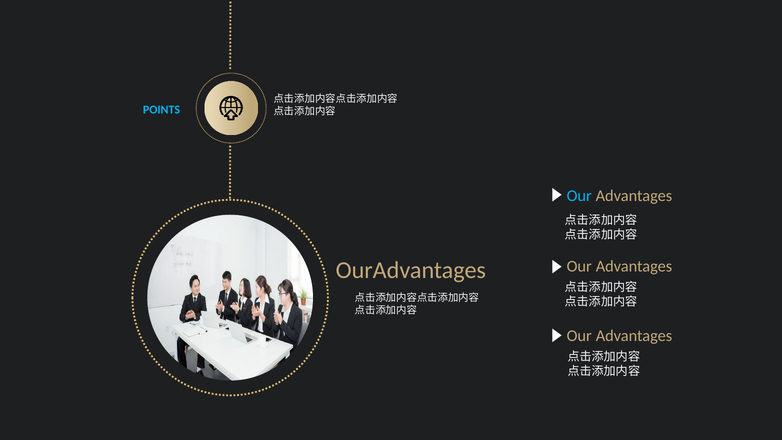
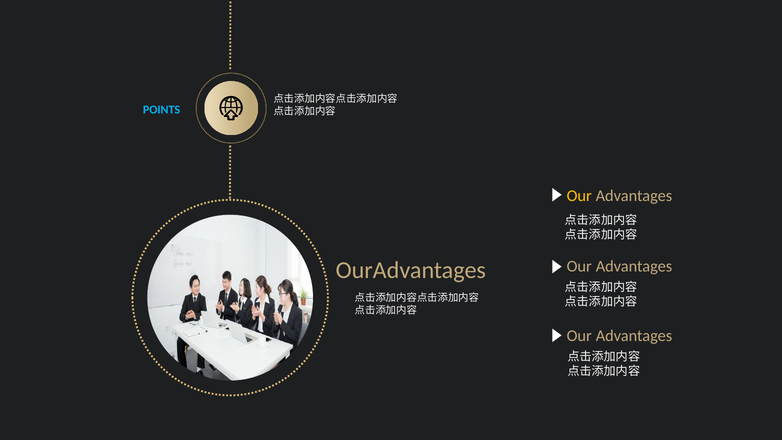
Our at (579, 196) colour: light blue -> yellow
